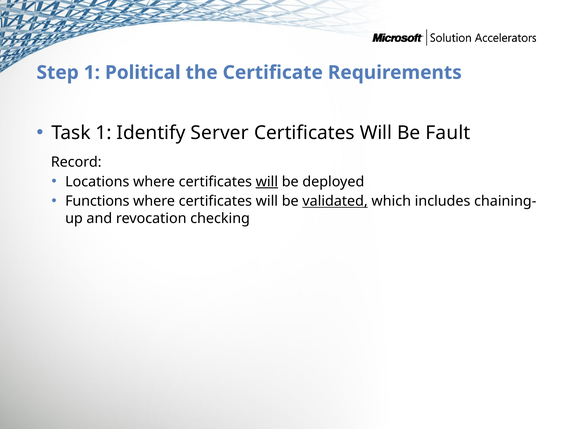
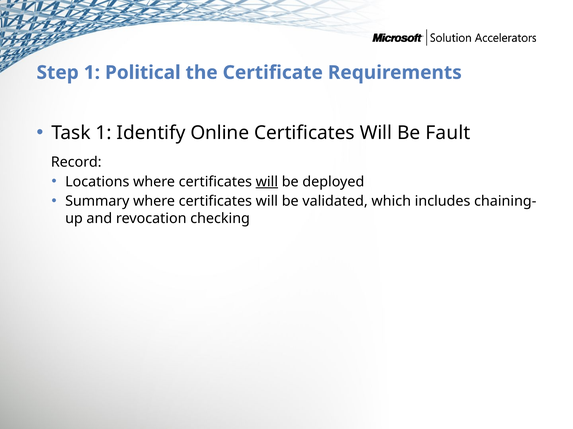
Server: Server -> Online
Functions: Functions -> Summary
validated underline: present -> none
